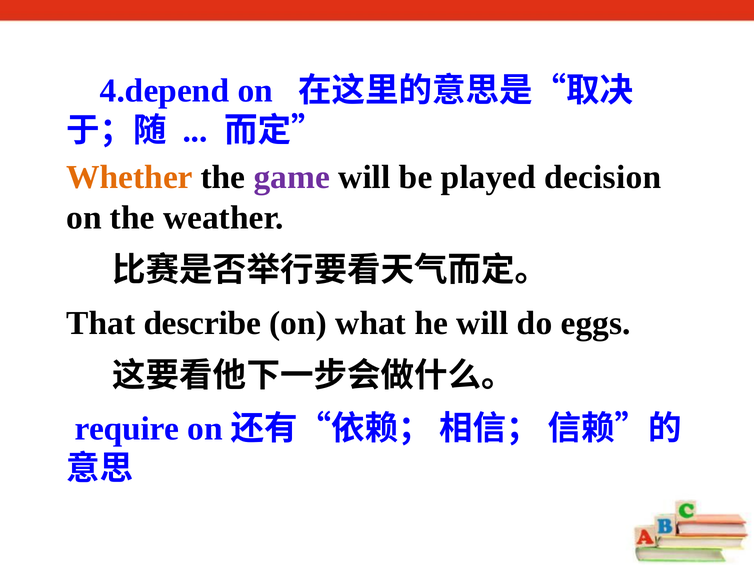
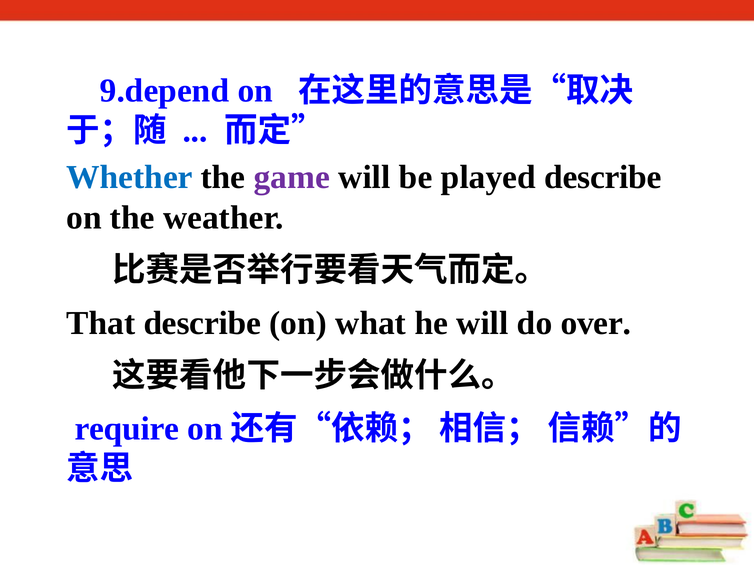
4.depend: 4.depend -> 9.depend
Whether colour: orange -> blue
played decision: decision -> describe
eggs: eggs -> over
